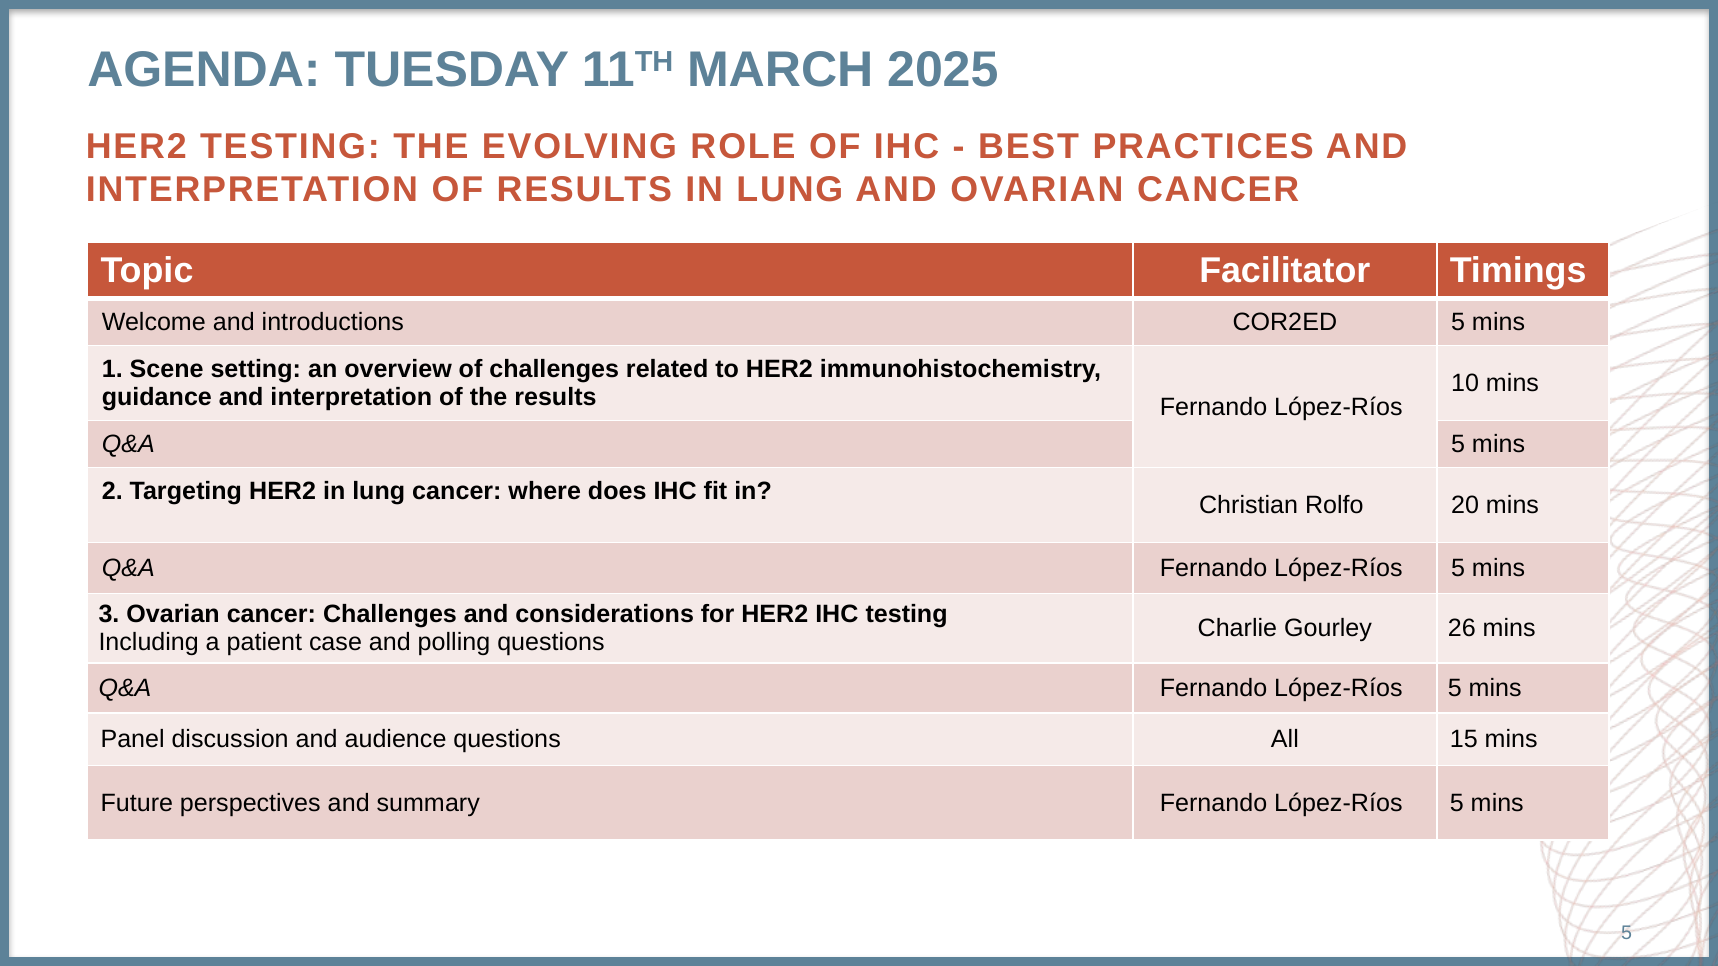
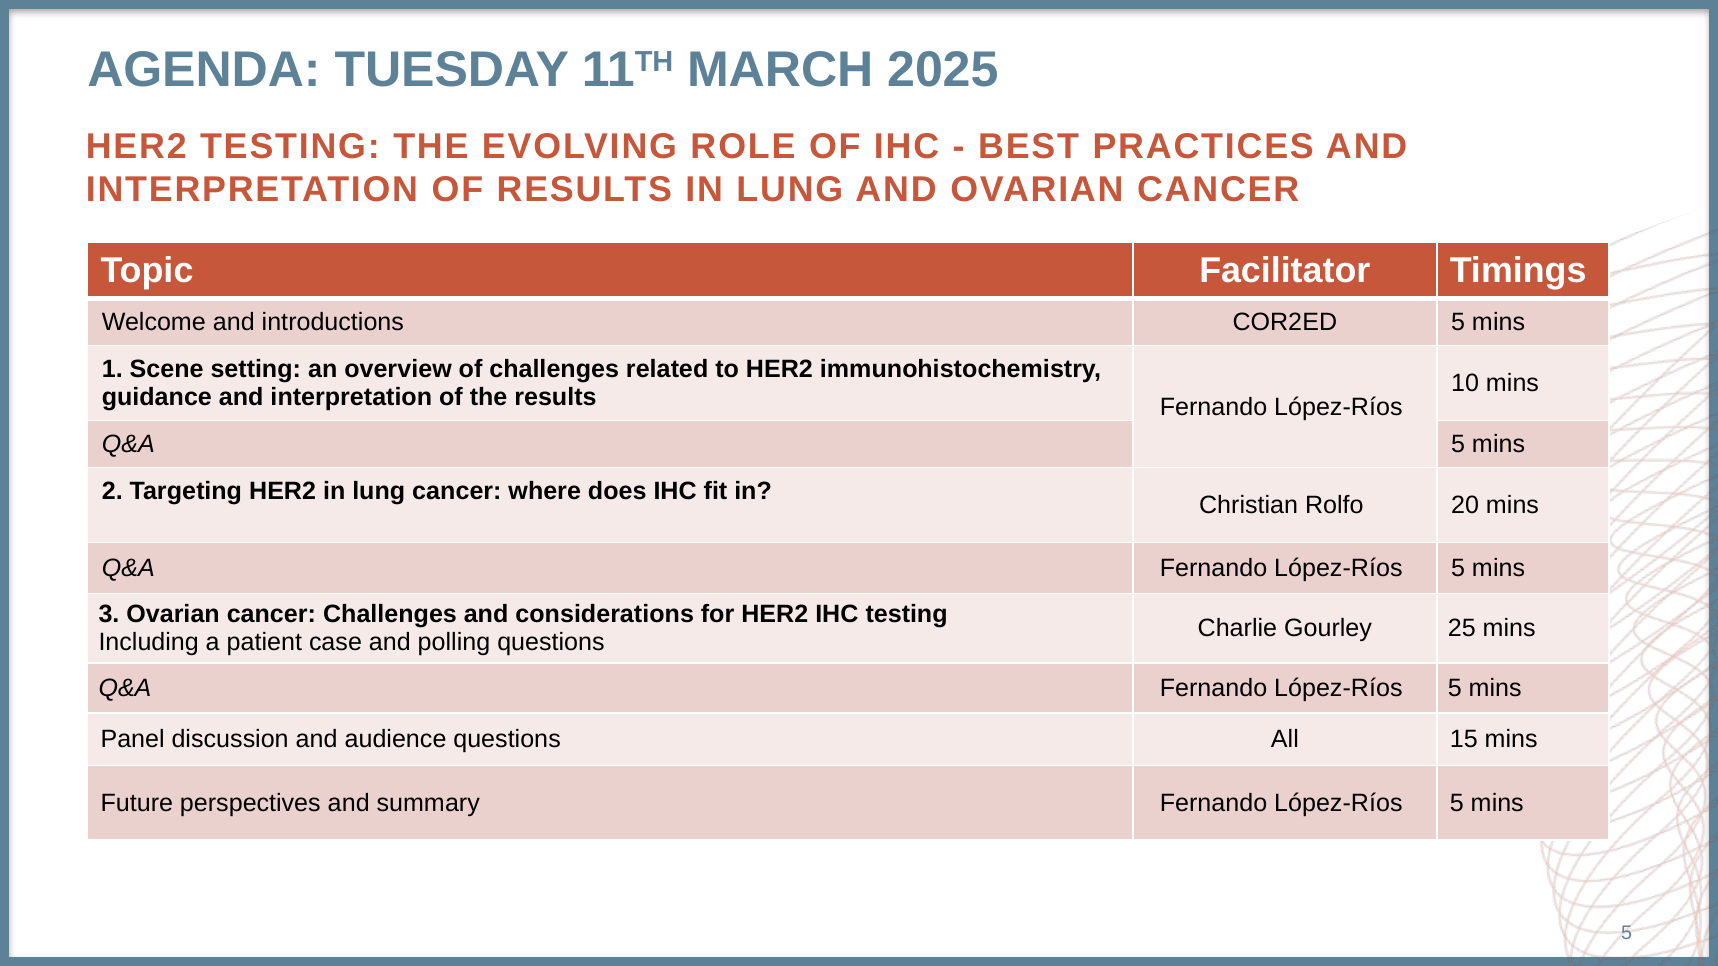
26: 26 -> 25
